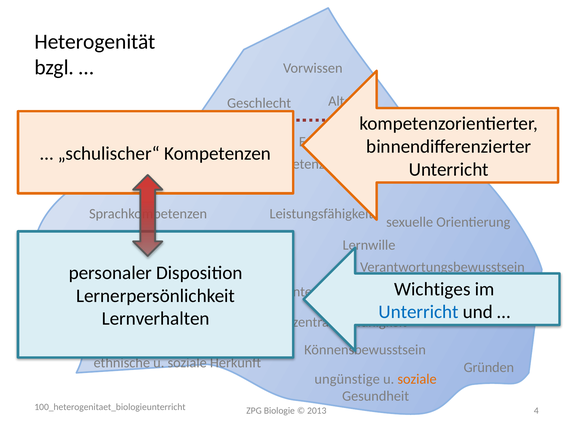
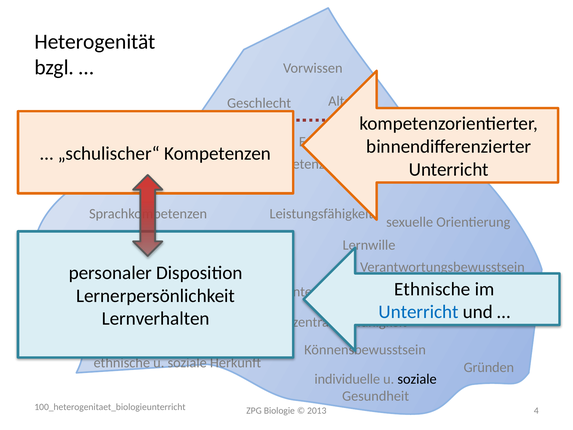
Wichtiges at (432, 289): Wichtiges -> Ethnische
ungünstige: ungünstige -> individuelle
soziale at (417, 379) colour: orange -> black
